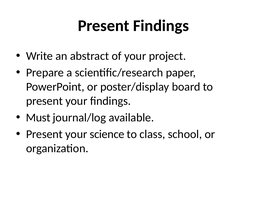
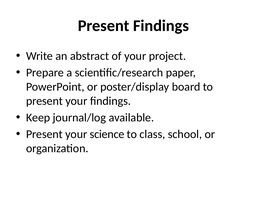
Must: Must -> Keep
